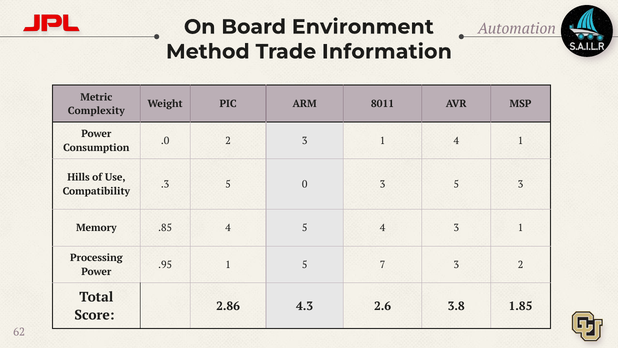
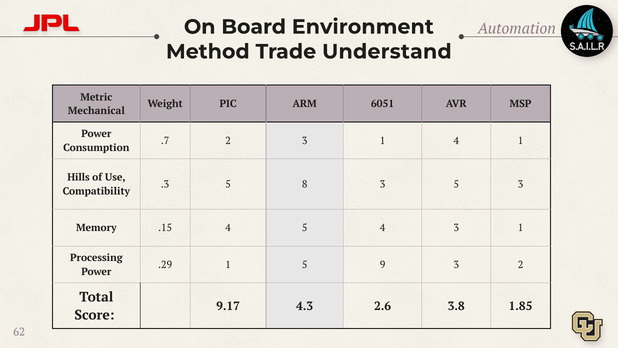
Information: Information -> Understand
8011: 8011 -> 6051
Complexity: Complexity -> Mechanical
.0: .0 -> .7
0: 0 -> 8
.85: .85 -> .15
.95: .95 -> .29
7: 7 -> 9
2.86: 2.86 -> 9.17
